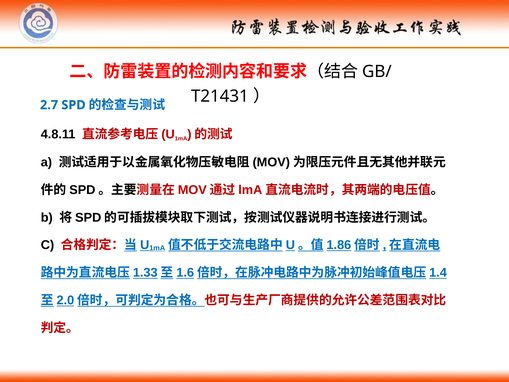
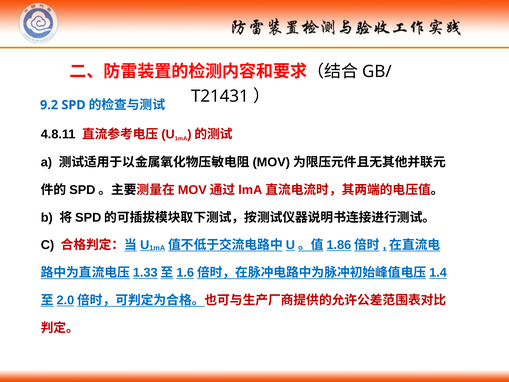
2.7: 2.7 -> 9.2
